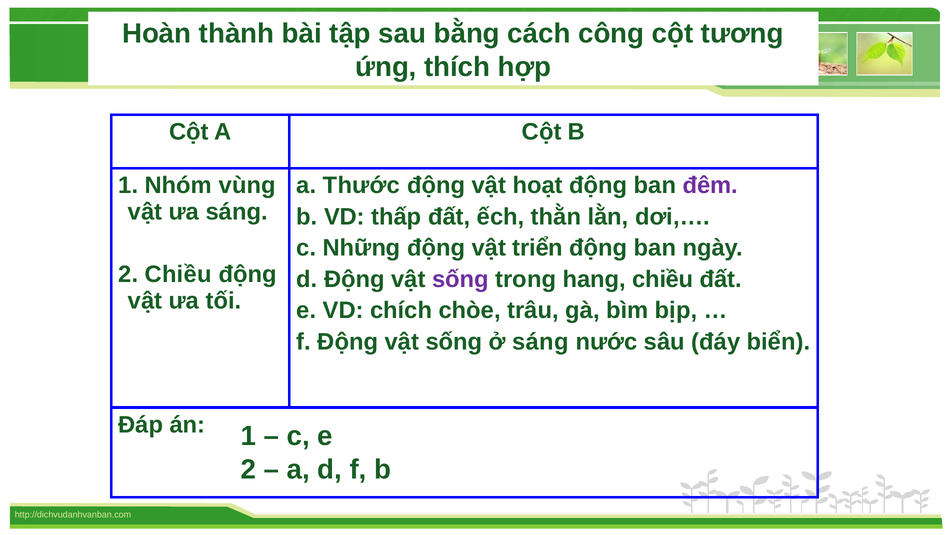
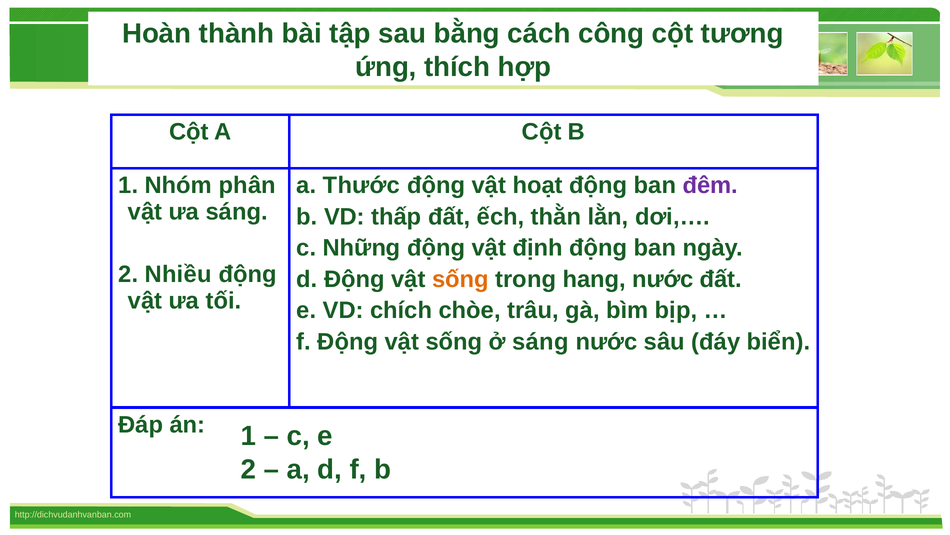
vùng: vùng -> phân
triển: triển -> định
2 Chiều: Chiều -> Nhiều
sống at (460, 279) colour: purple -> orange
hang chiều: chiều -> nước
